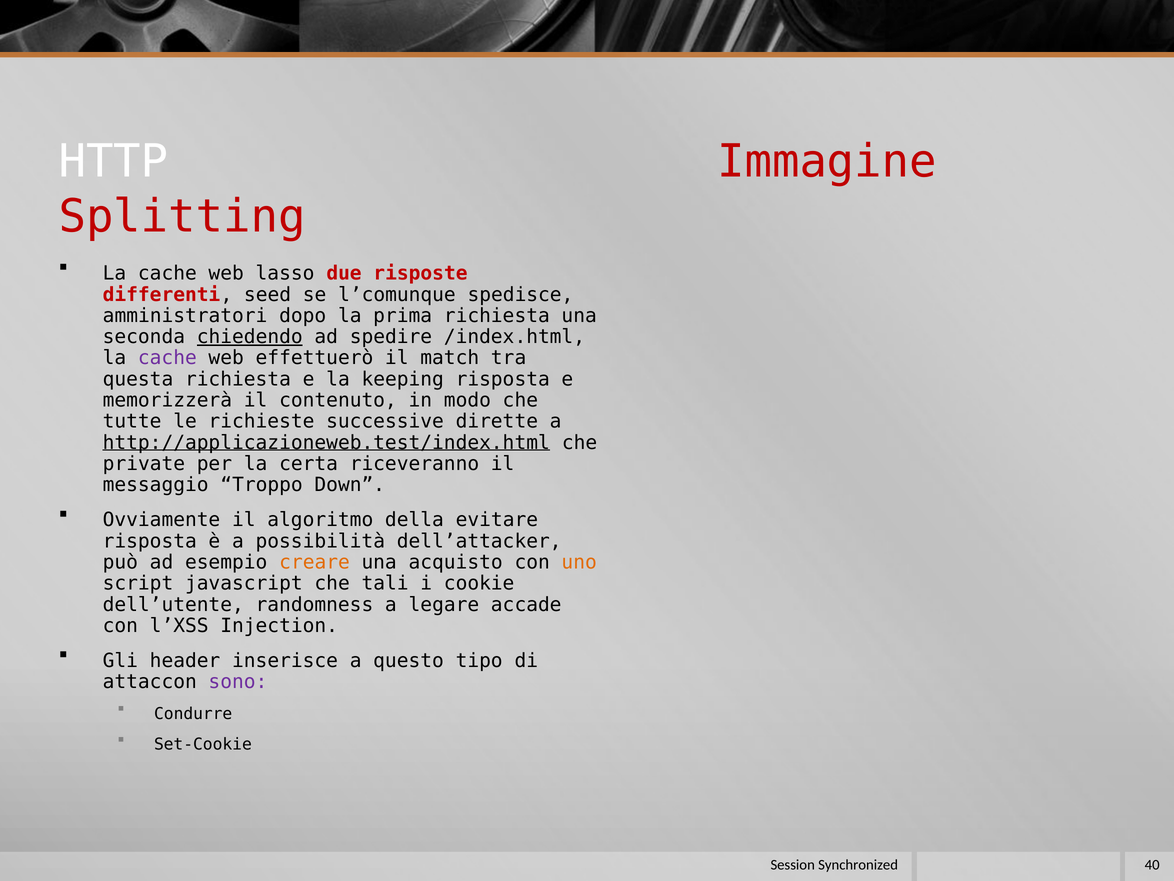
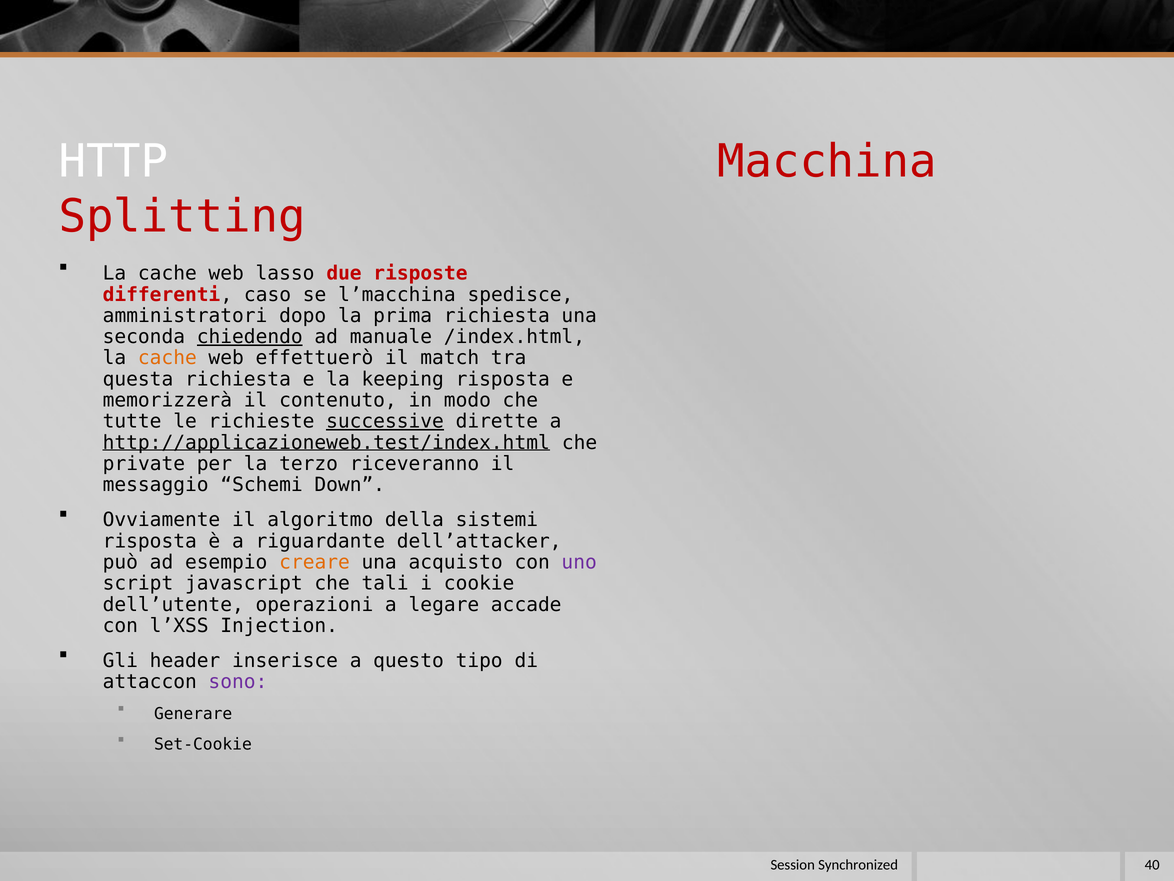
Immagine: Immagine -> Macchina
seed: seed -> caso
l’comunque: l’comunque -> l’macchina
spedire: spedire -> manuale
cache at (167, 358) colour: purple -> orange
successive underline: none -> present
certa: certa -> terzo
Troppo: Troppo -> Schemi
evitare: evitare -> sistemi
possibilità: possibilità -> riguardante
uno colour: orange -> purple
randomness: randomness -> operazioni
Condurre: Condurre -> Generare
